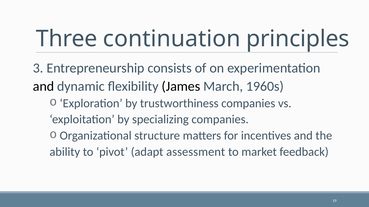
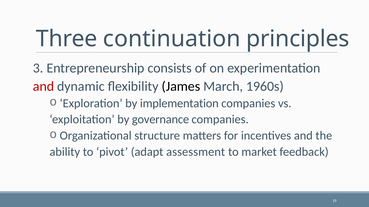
and at (44, 86) colour: black -> red
trustworthiness: trustworthiness -> implementation
specializing: specializing -> governance
